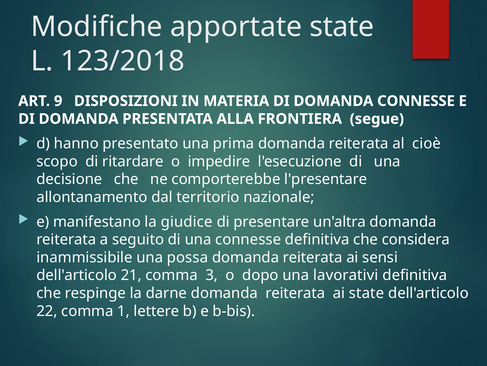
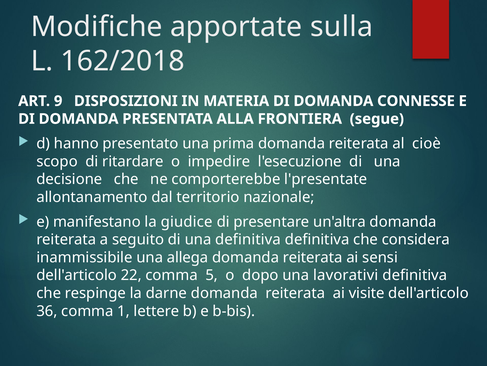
apportate state: state -> sulla
123/2018: 123/2018 -> 162/2018
l'presentare: l'presentare -> l'presentate
una connesse: connesse -> definitiva
possa: possa -> allega
21: 21 -> 22
3: 3 -> 5
ai state: state -> visite
22: 22 -> 36
